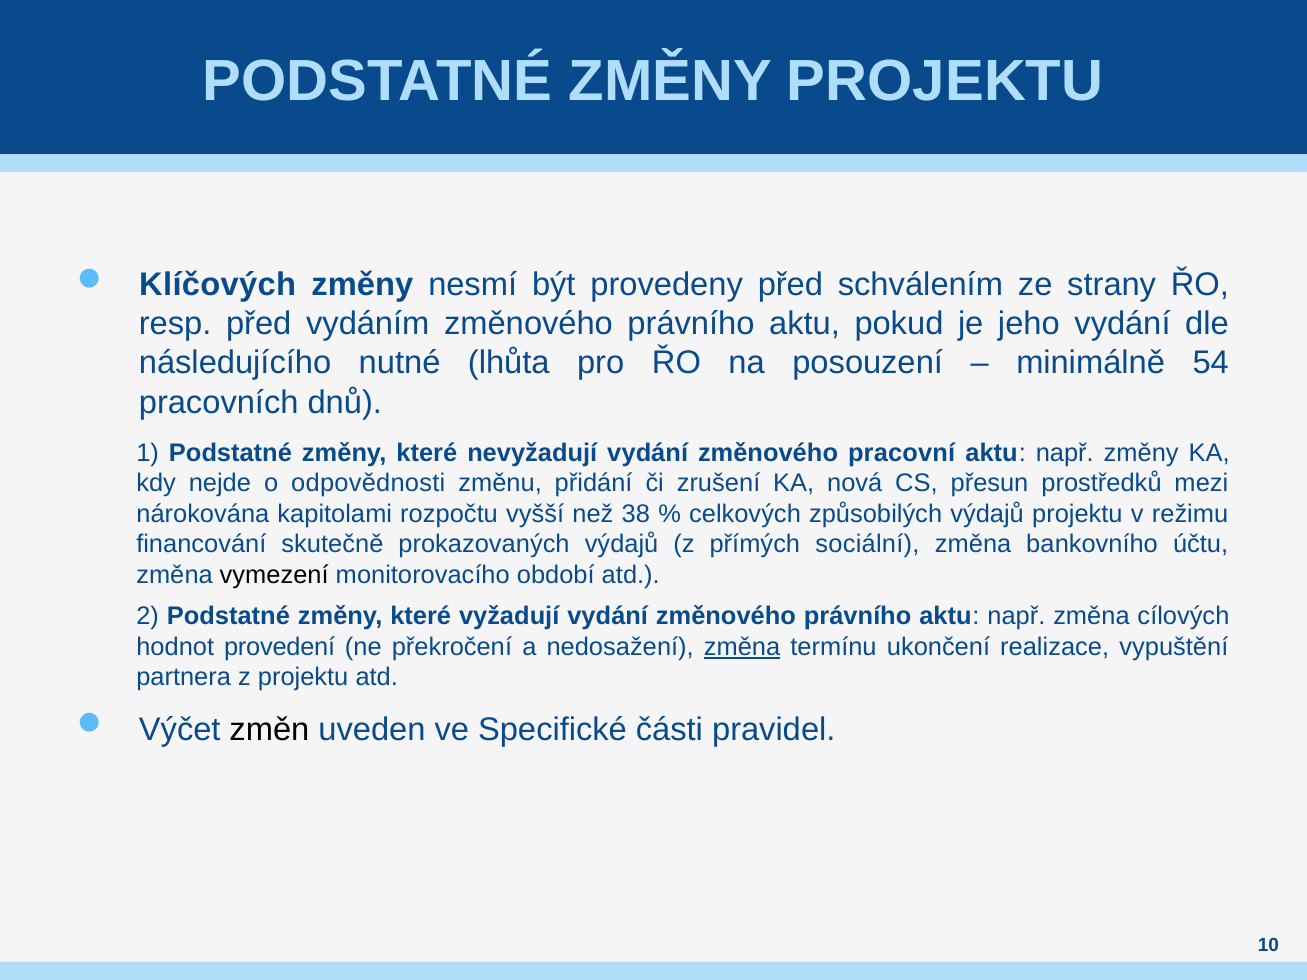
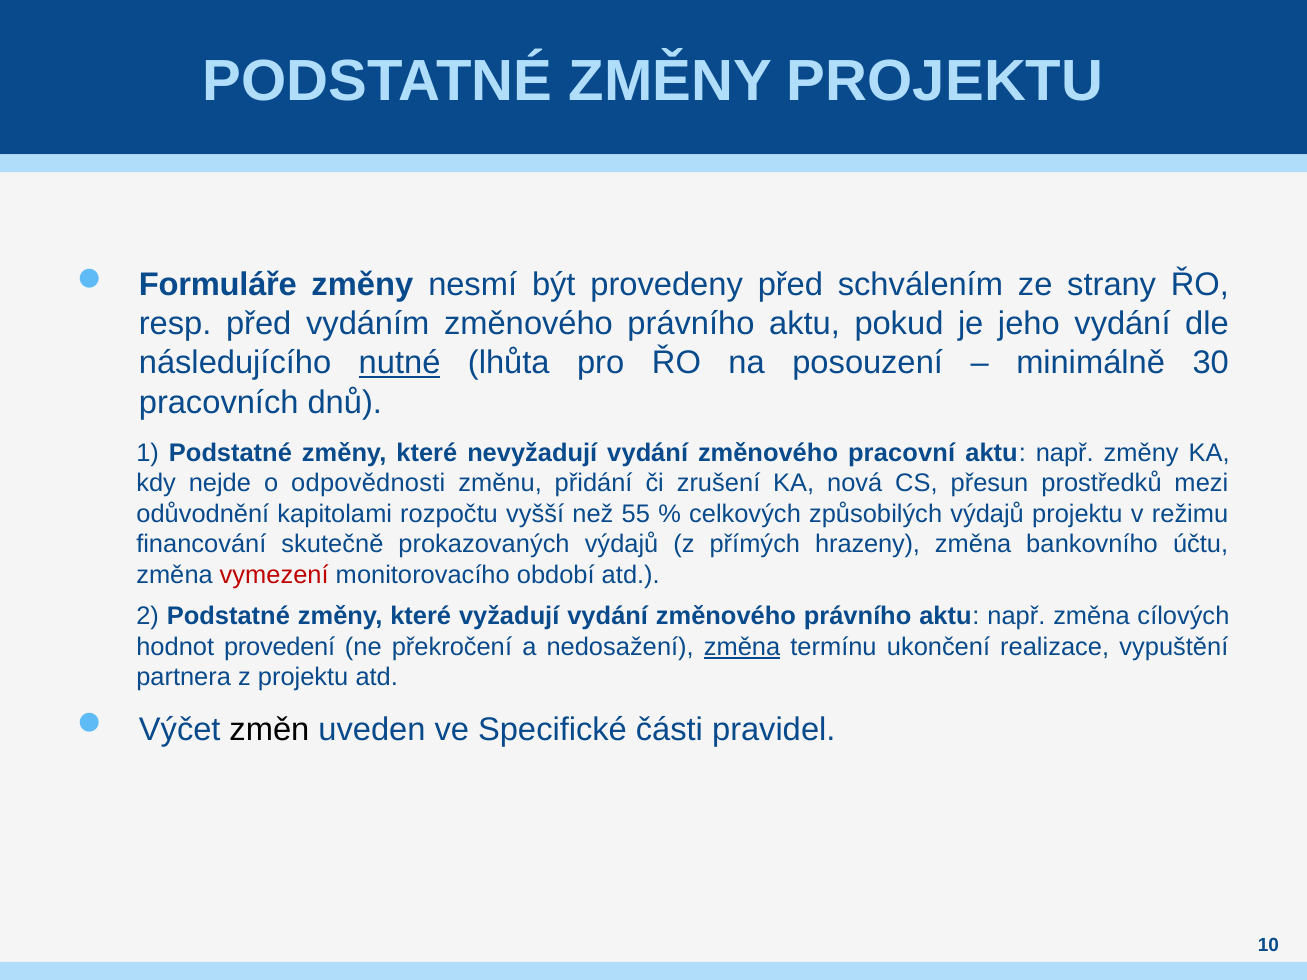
Klíčových: Klíčových -> Formuláře
nutné underline: none -> present
54: 54 -> 30
nárokována: nárokována -> odůvodnění
38: 38 -> 55
sociální: sociální -> hrazeny
vymezení colour: black -> red
